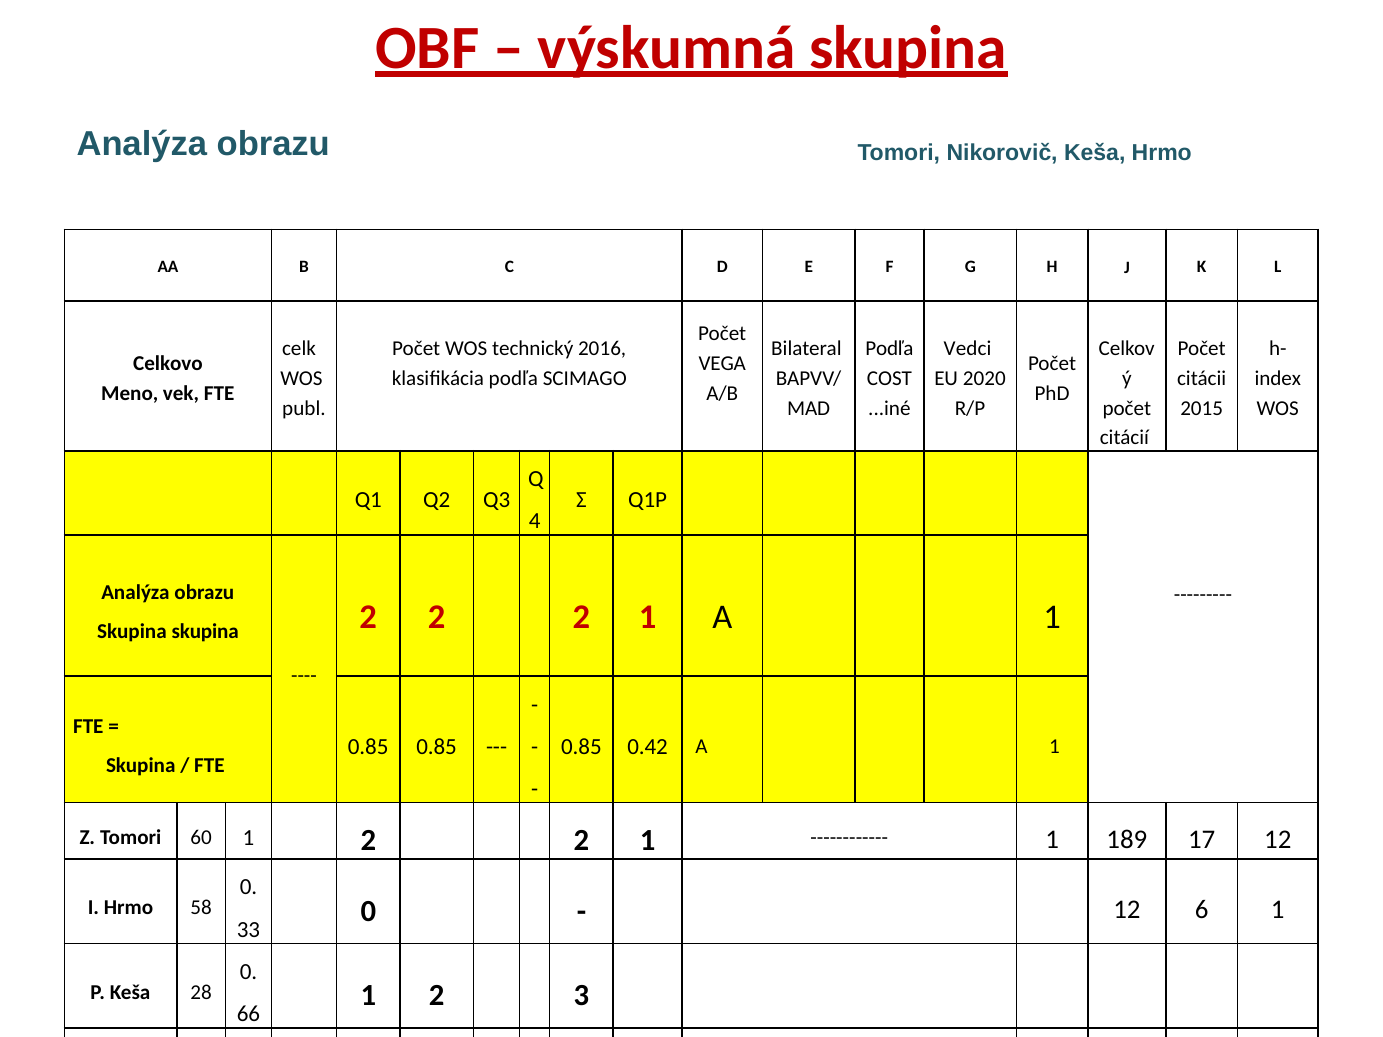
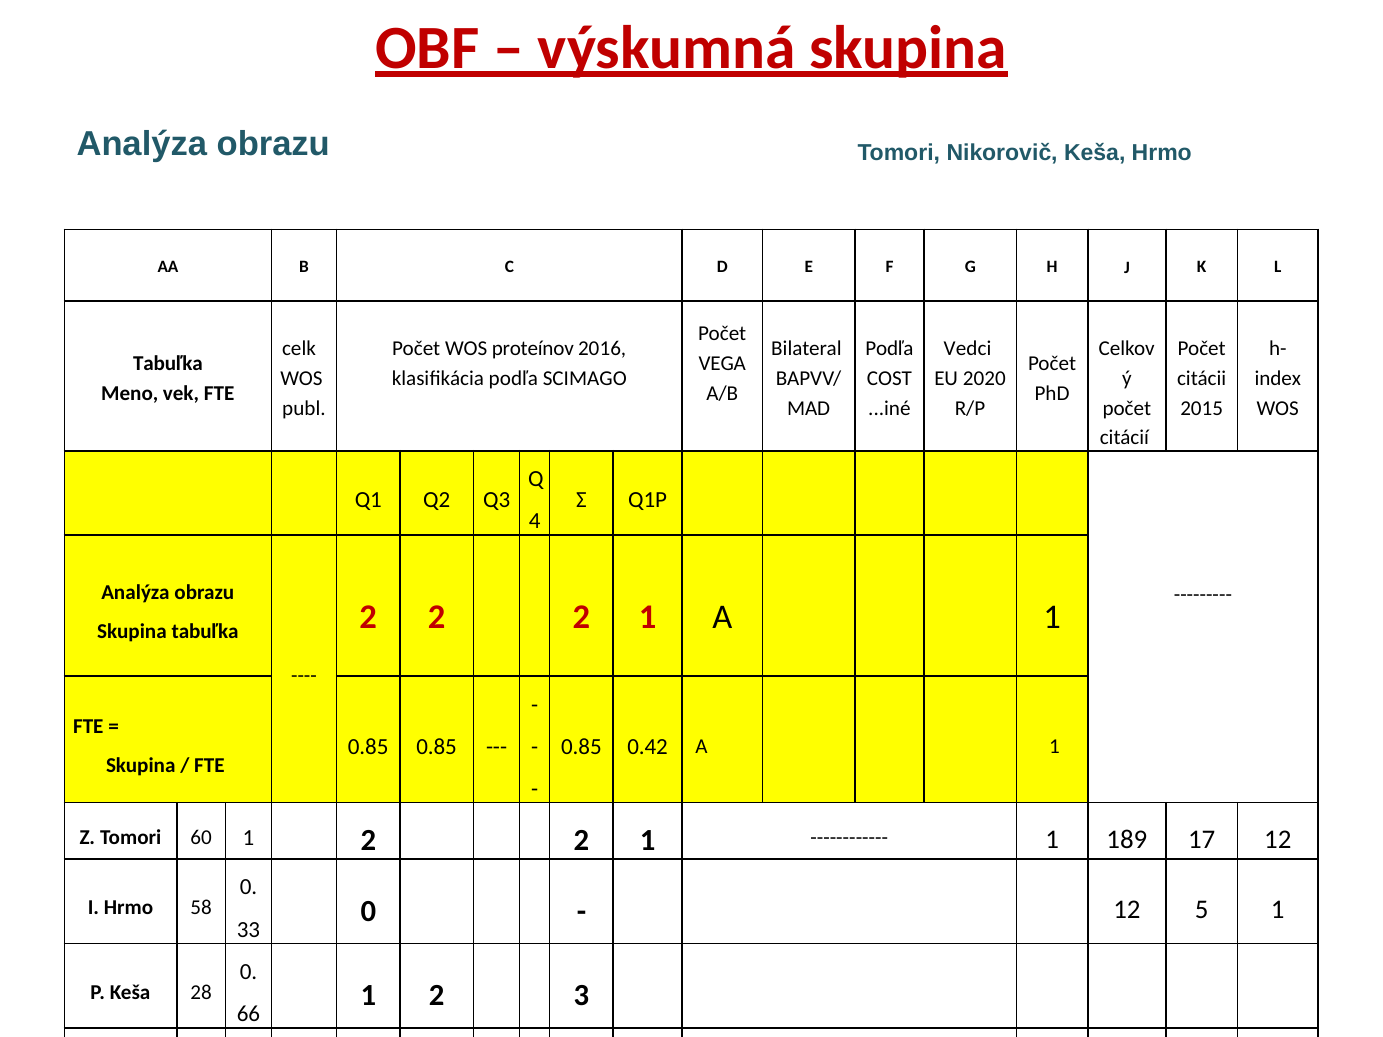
technický: technický -> proteínov
Celkovo at (168, 363): Celkovo -> Tabuľka
Skupina skupina: skupina -> tabuľka
6: 6 -> 5
